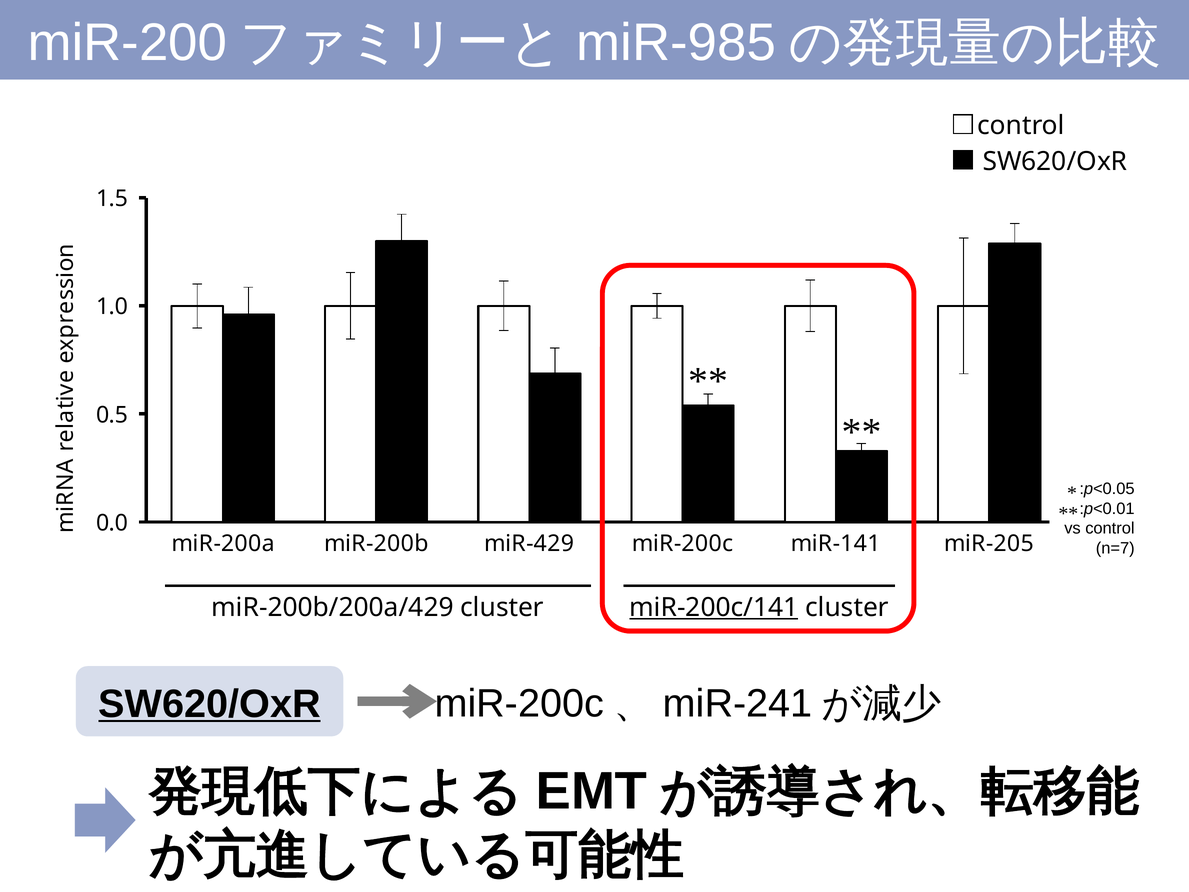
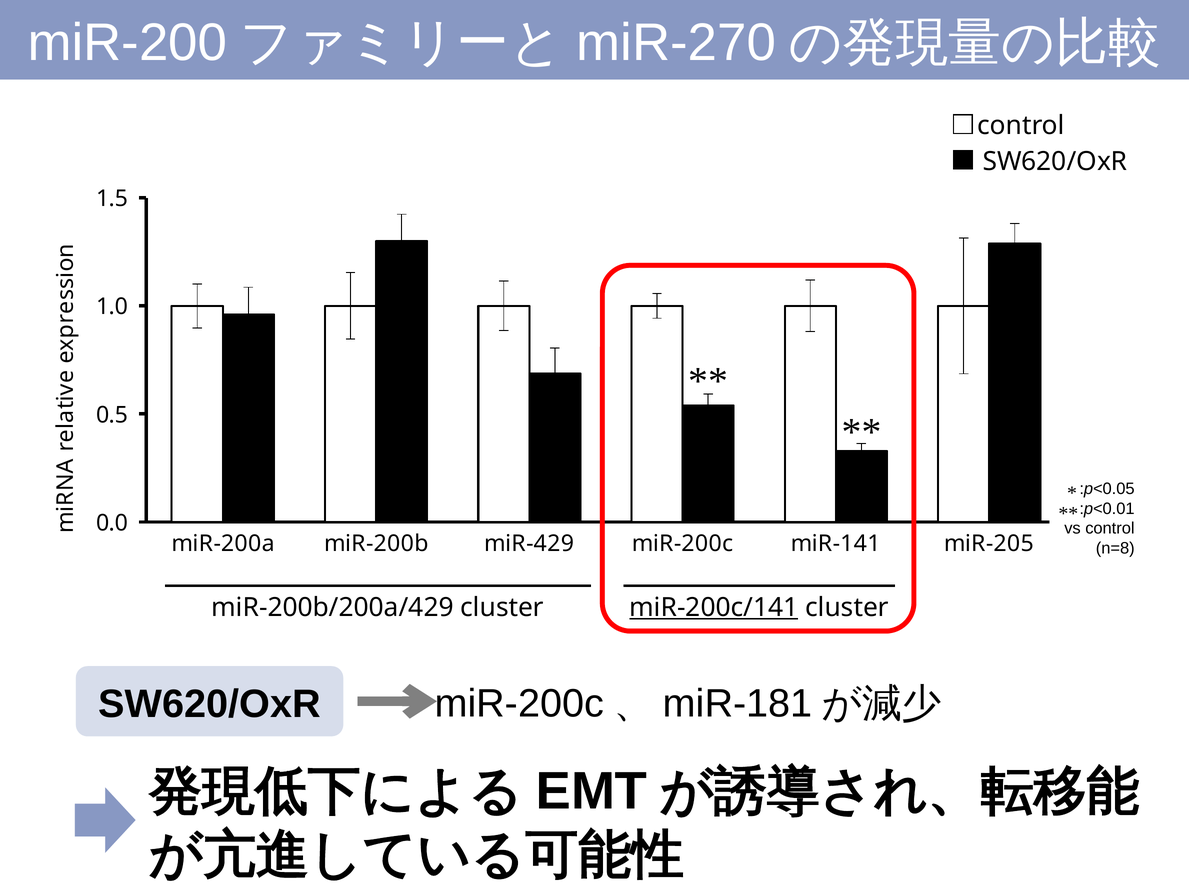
miR-985: miR-985 -> miR-270
n=7: n=7 -> n=8
SW620/OxR at (210, 704) underline: present -> none
miR-241: miR-241 -> miR-181
